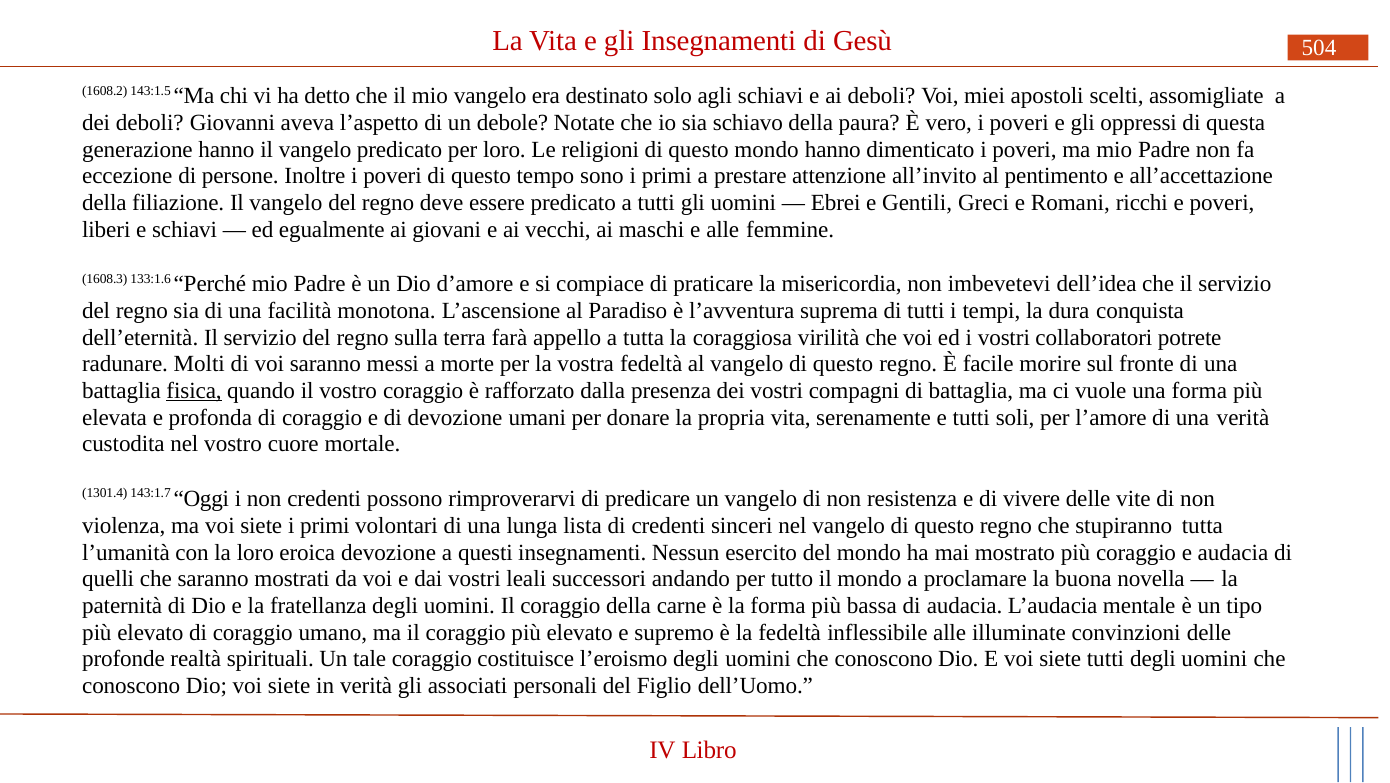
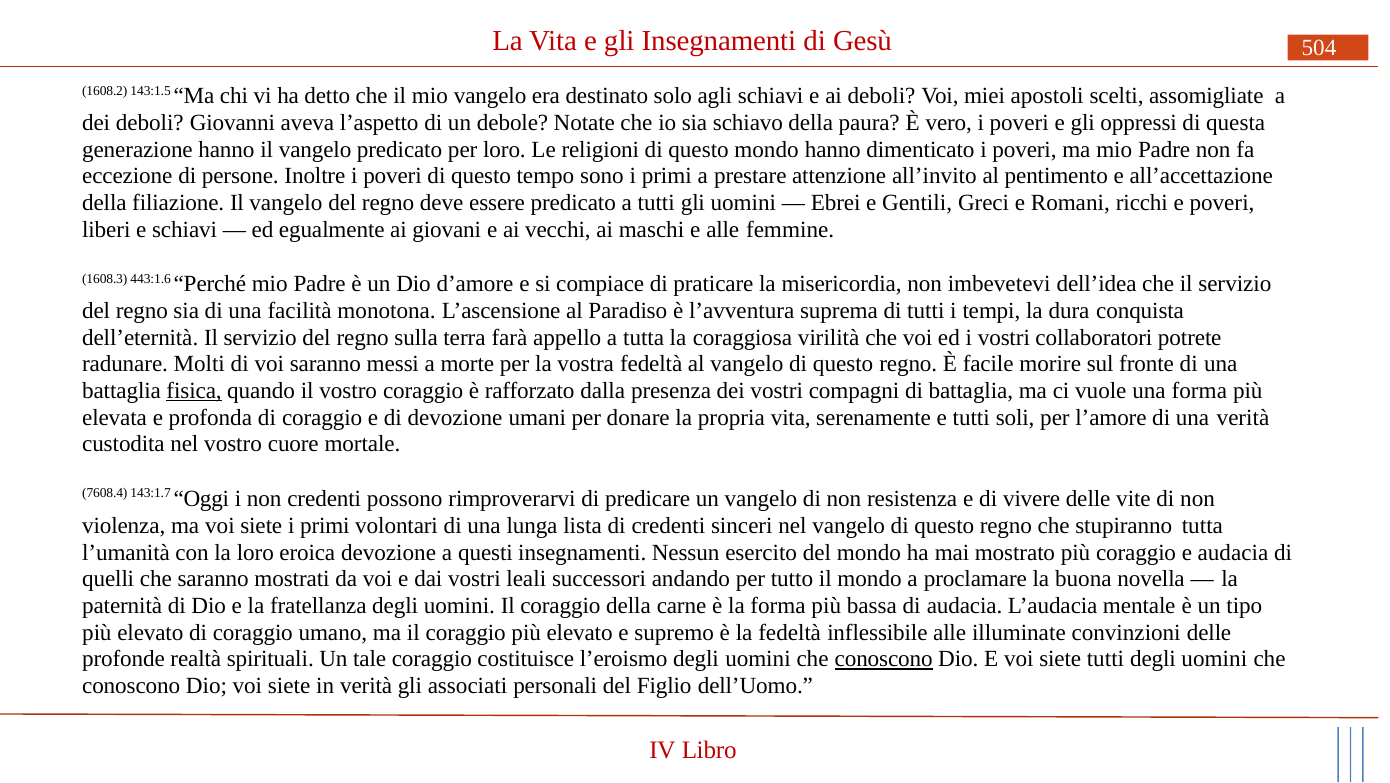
133:1.6: 133:1.6 -> 443:1.6
1301.4: 1301.4 -> 7608.4
conoscono at (884, 659) underline: none -> present
